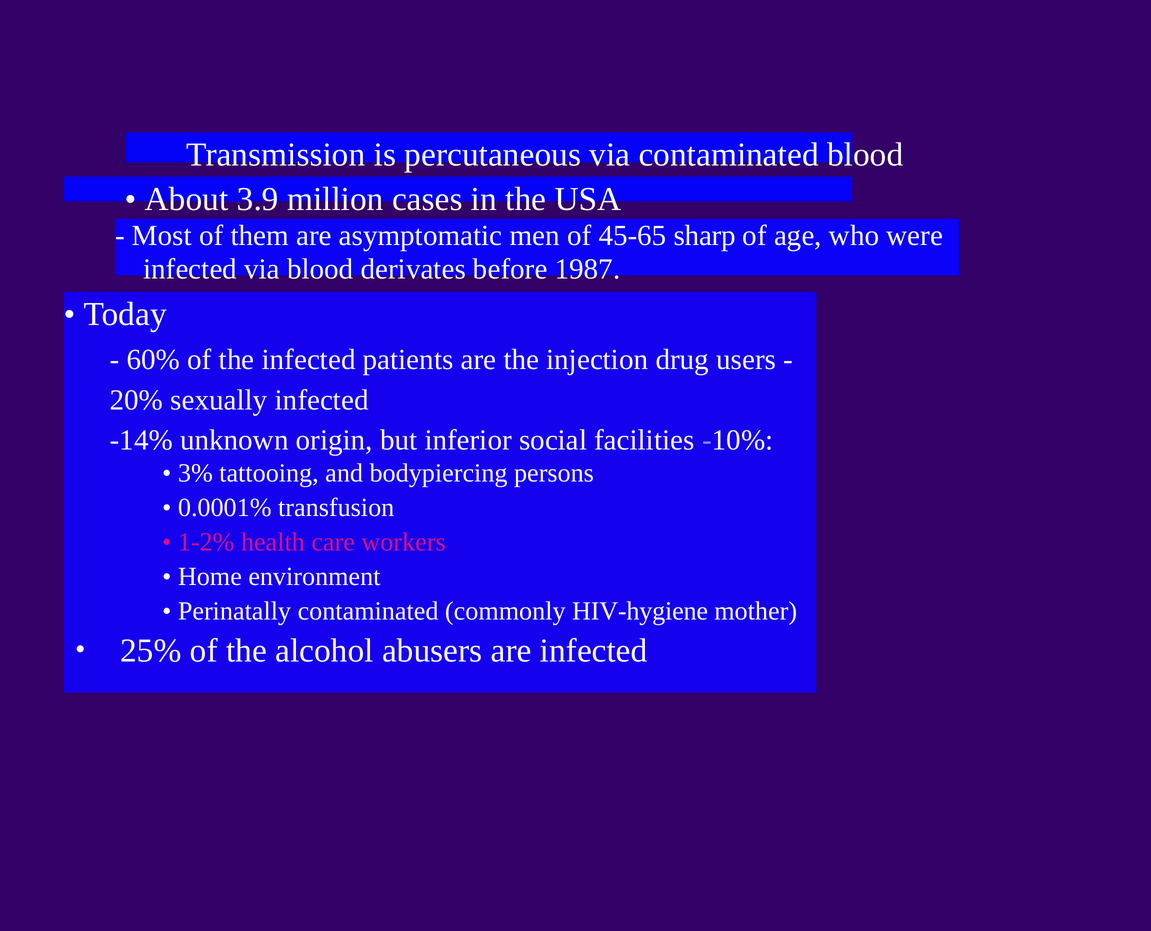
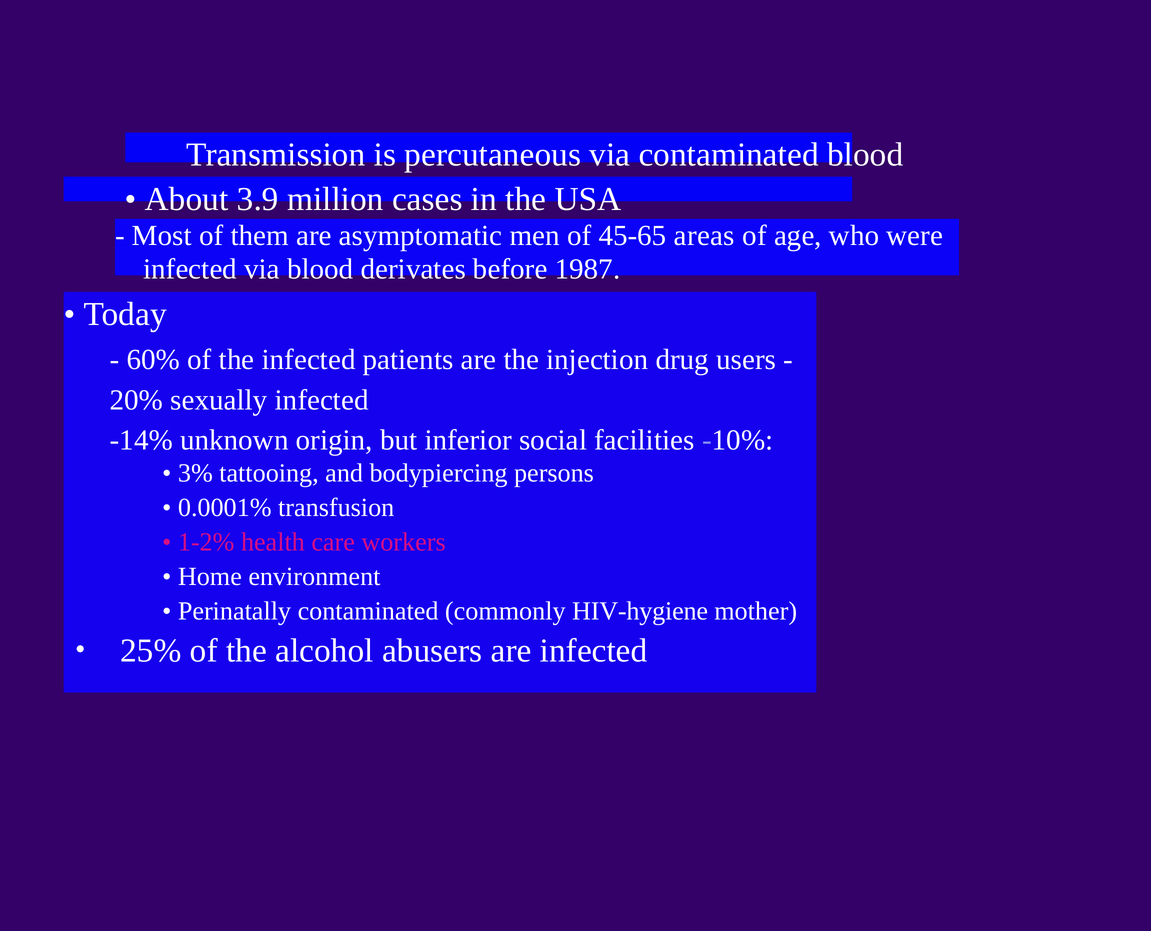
sharp: sharp -> areas
